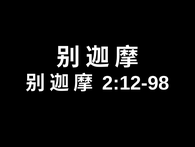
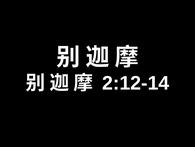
2:12-98: 2:12-98 -> 2:12-14
